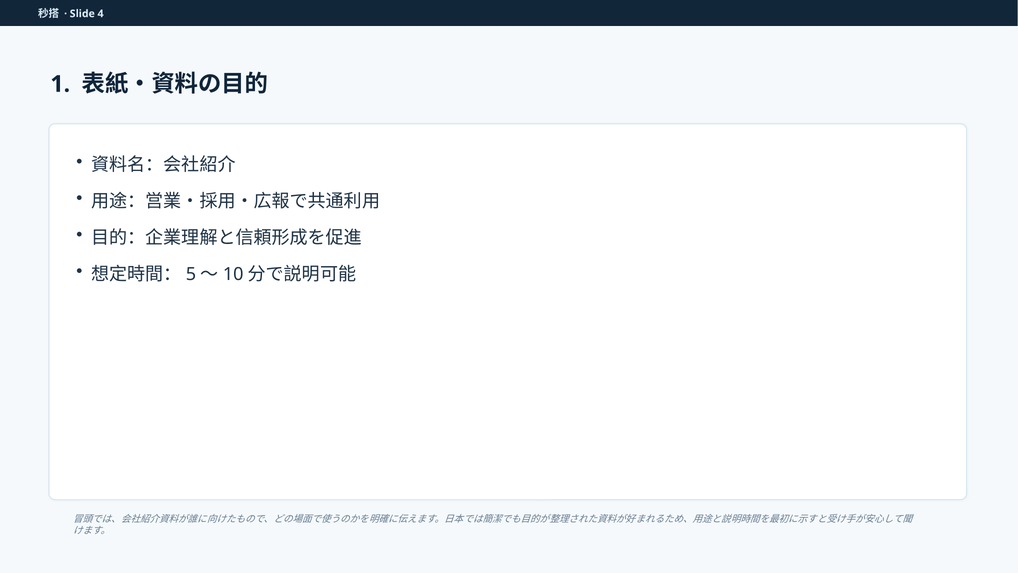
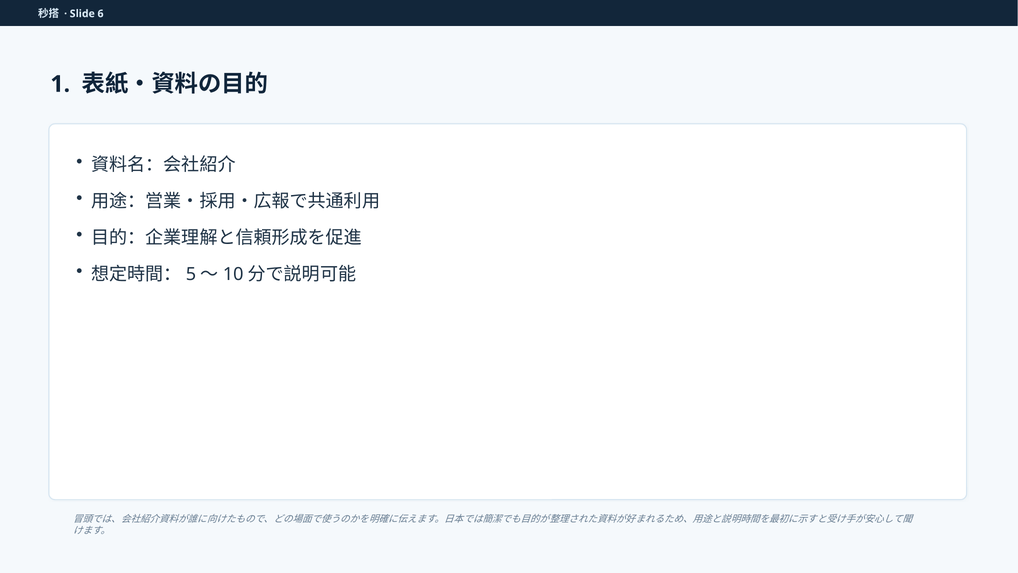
4: 4 -> 6
